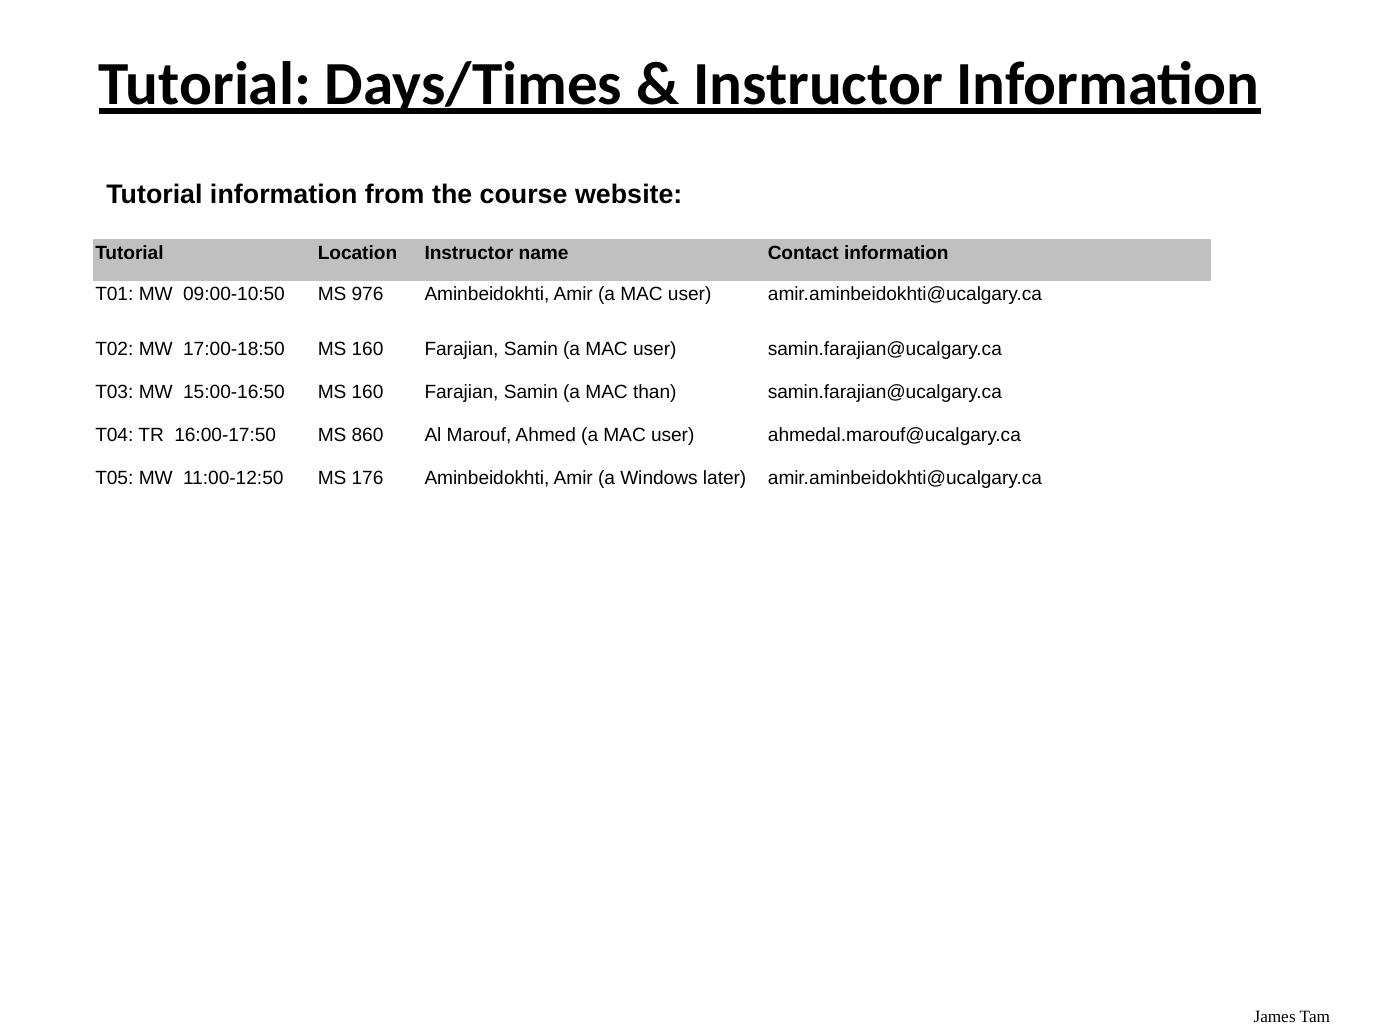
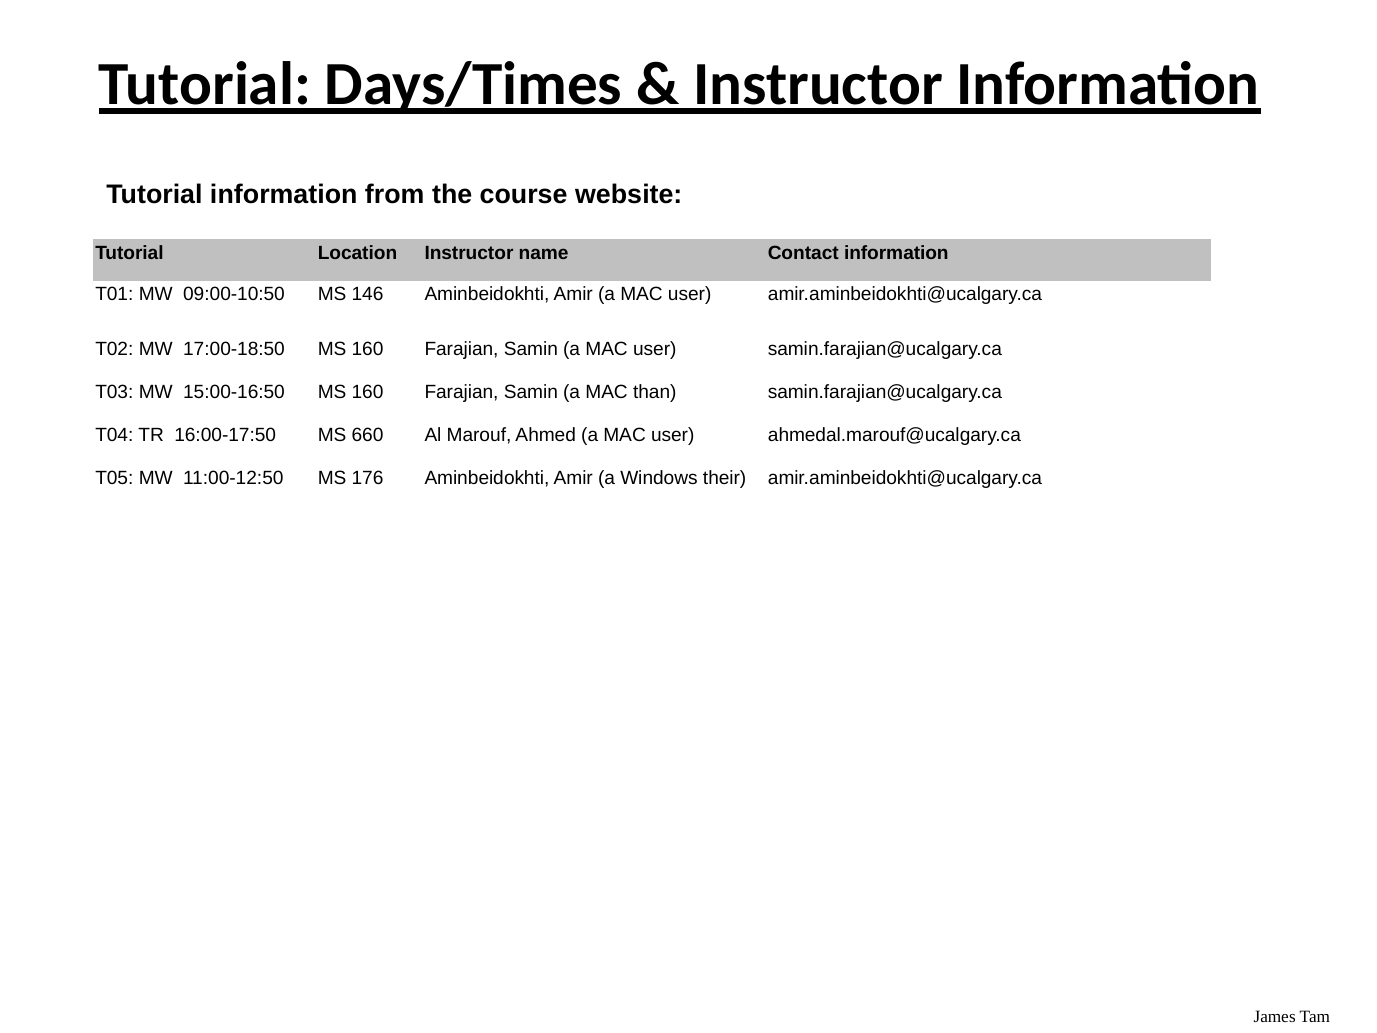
976: 976 -> 146
860: 860 -> 660
later: later -> their
